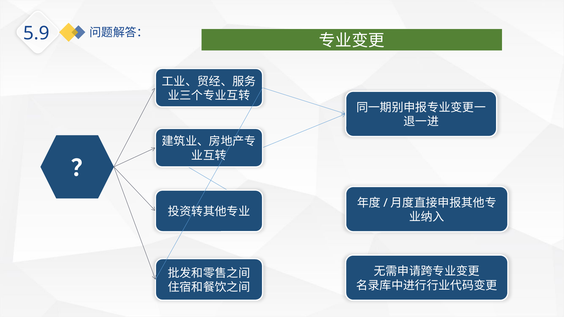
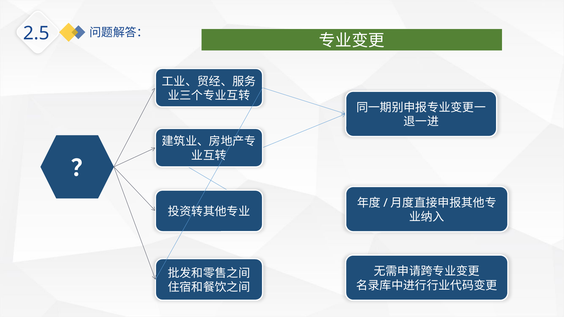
5.9: 5.9 -> 2.5
